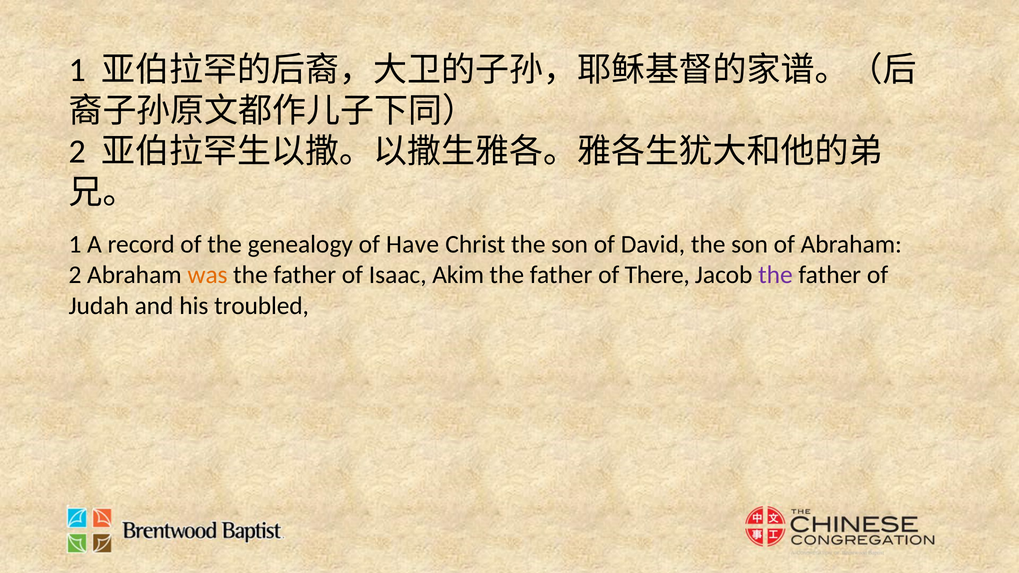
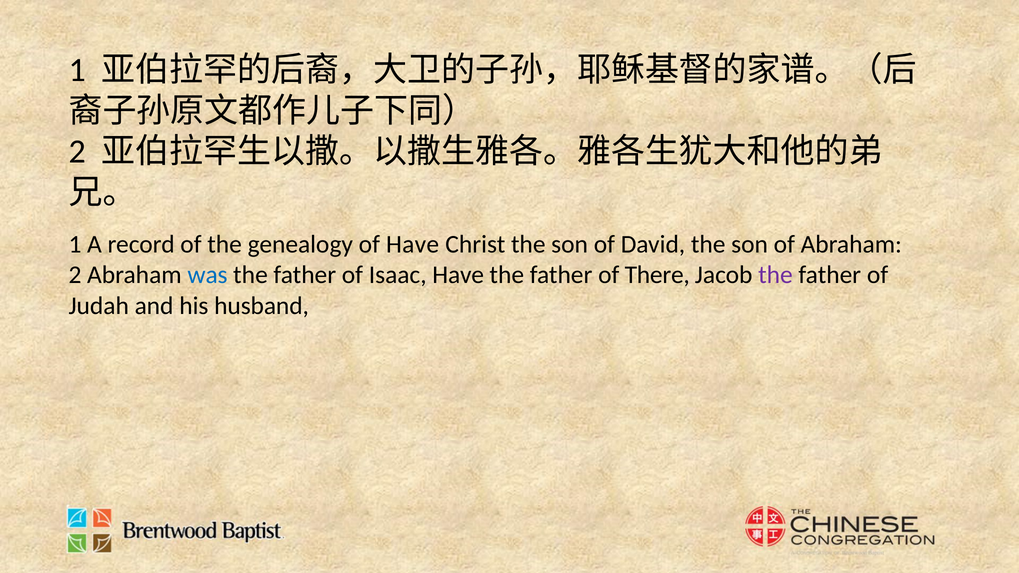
was colour: orange -> blue
Isaac Akim: Akim -> Have
troubled: troubled -> husband
